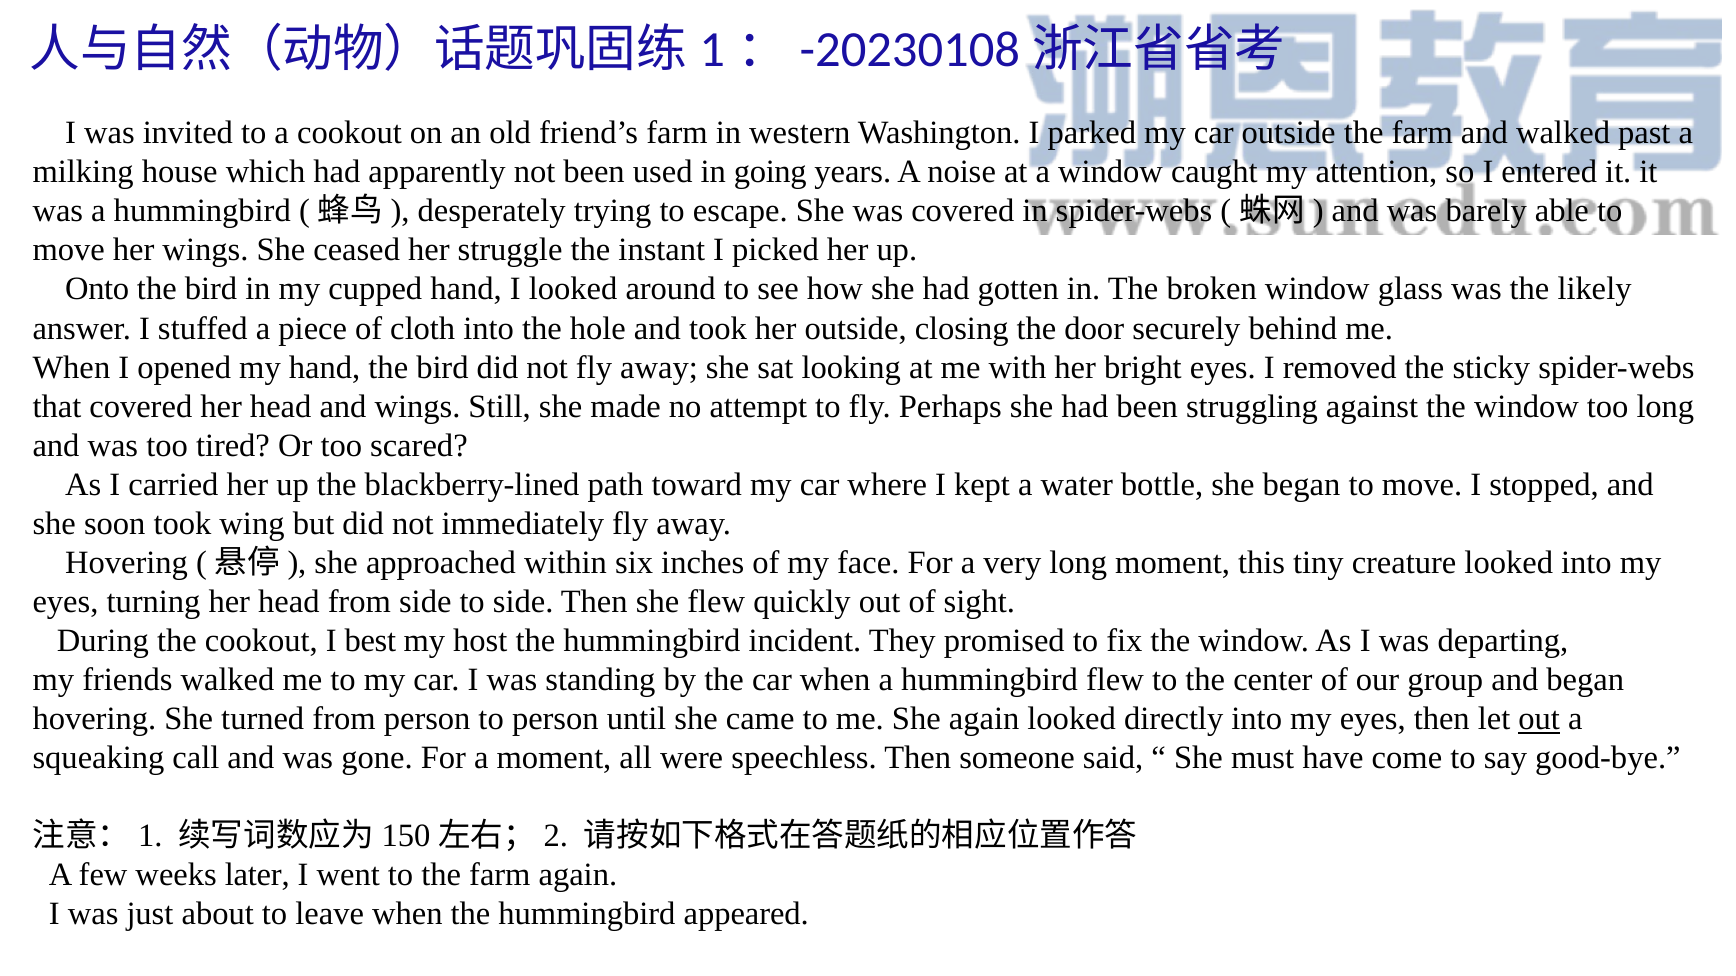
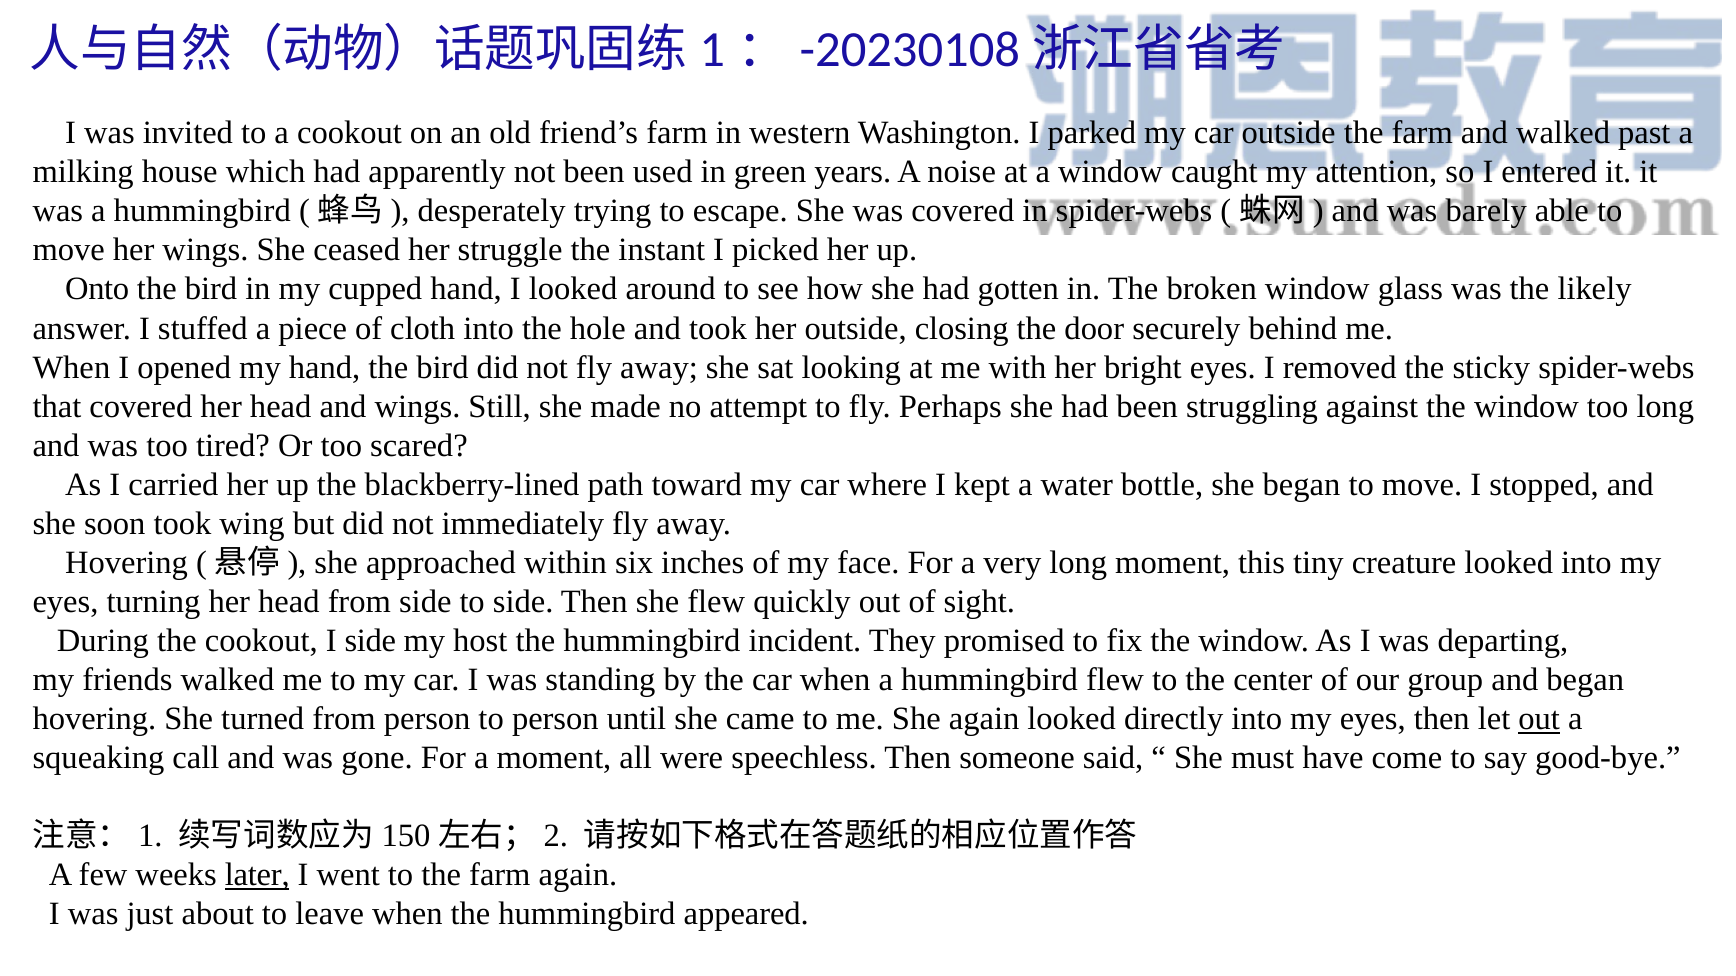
going: going -> green
I best: best -> side
later underline: none -> present
